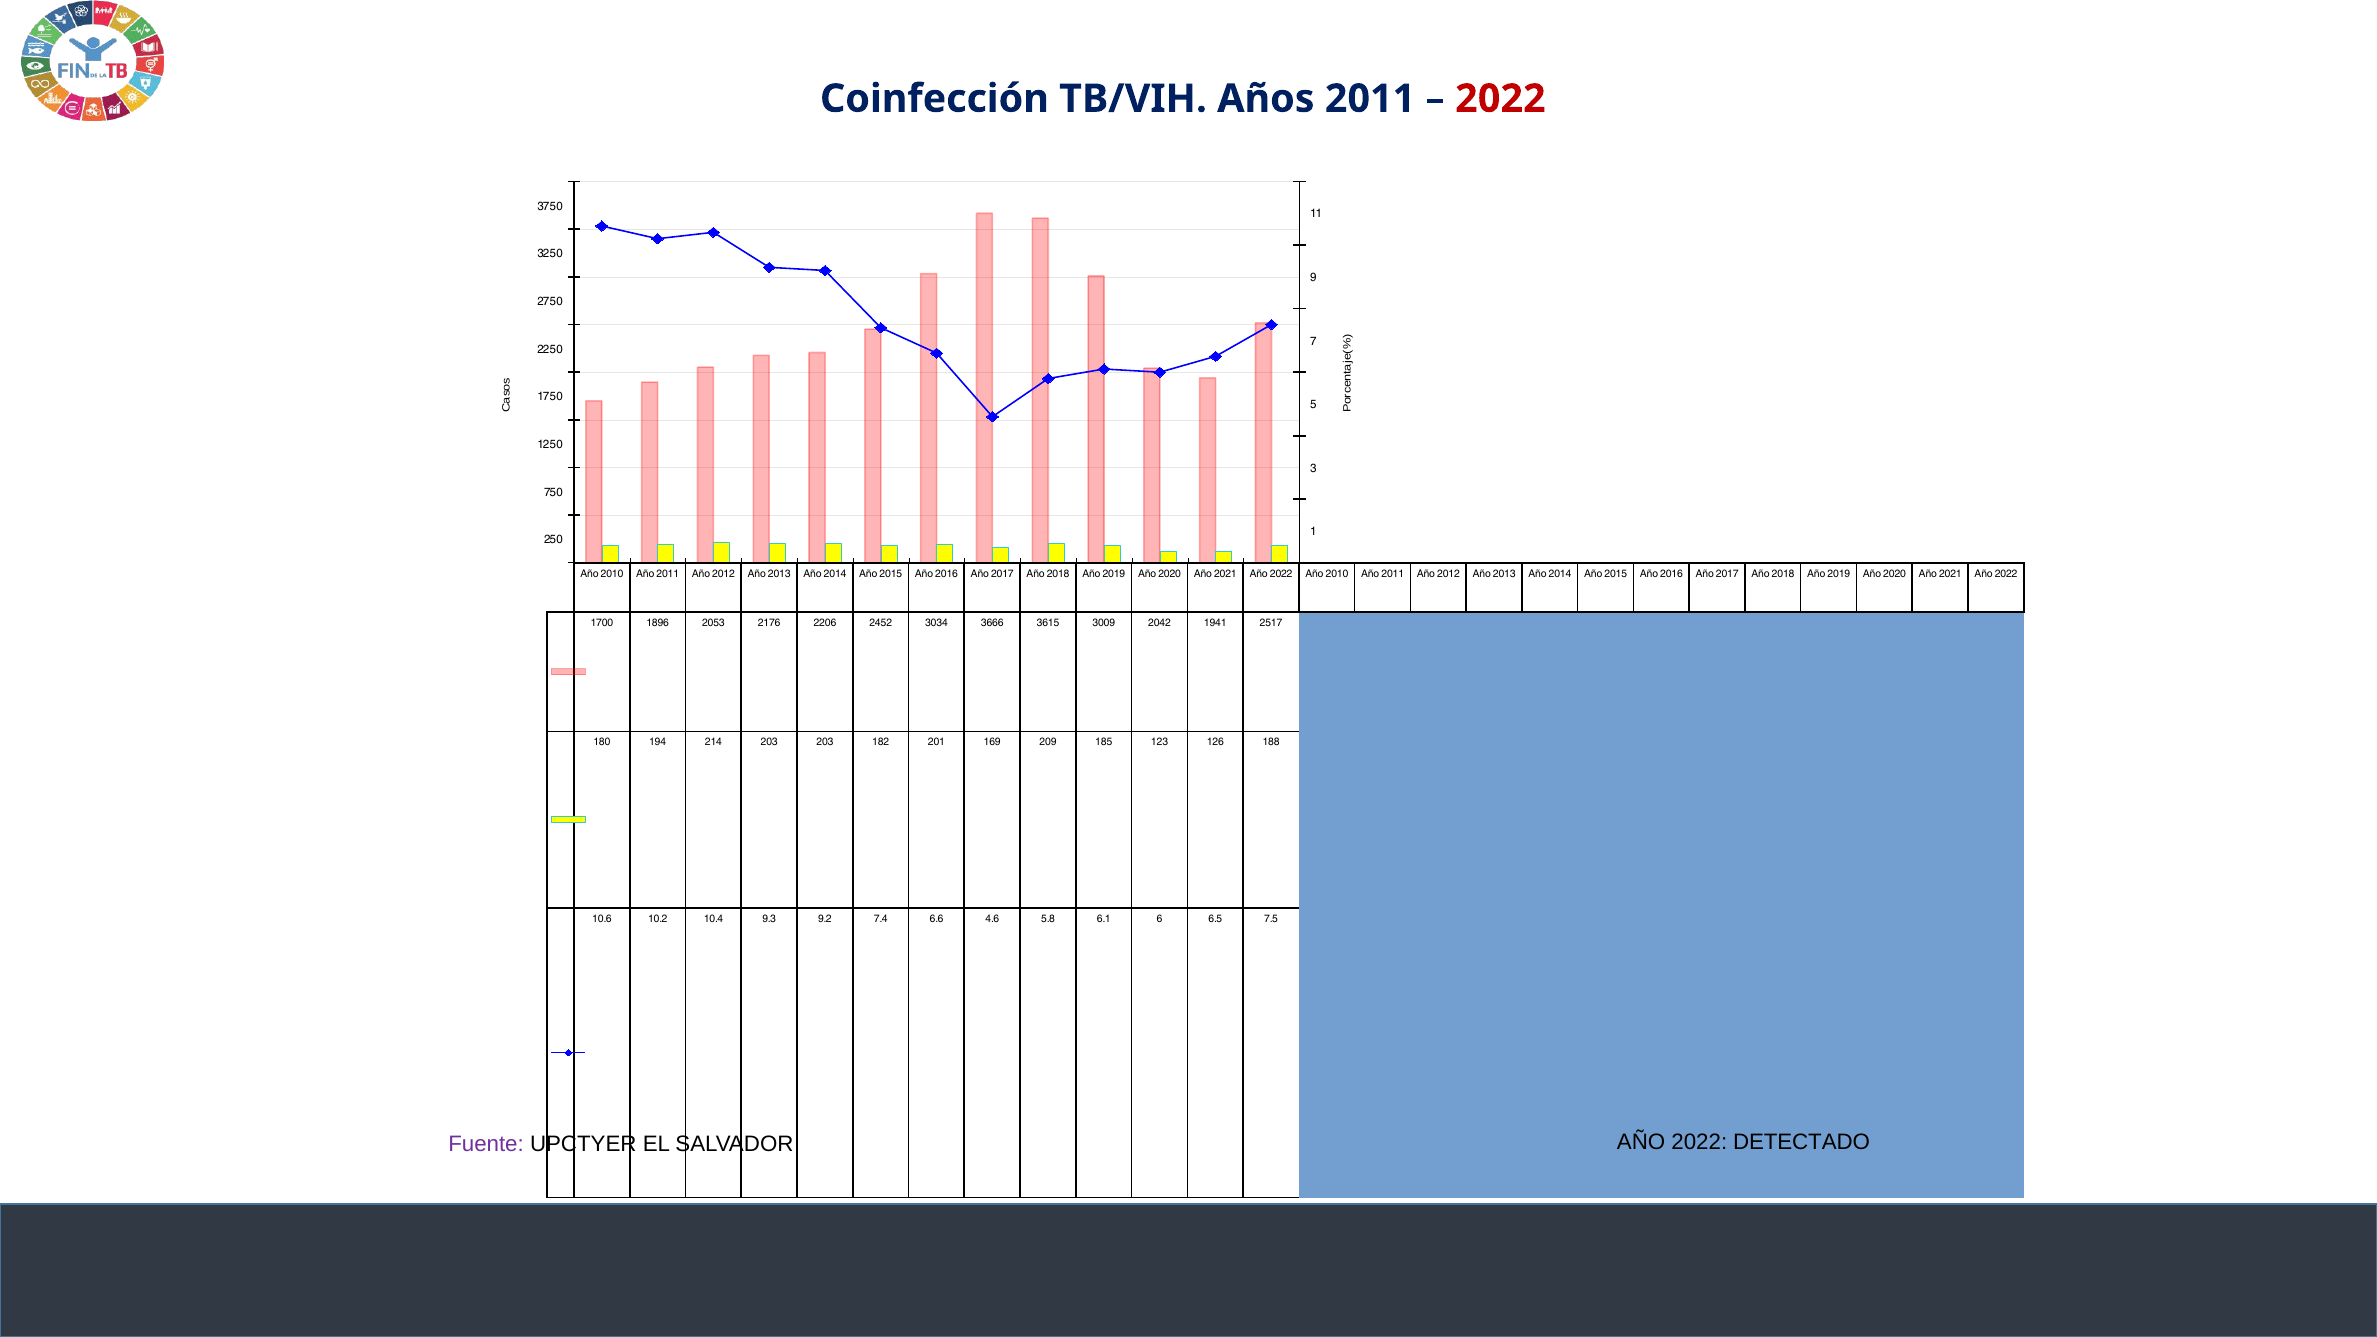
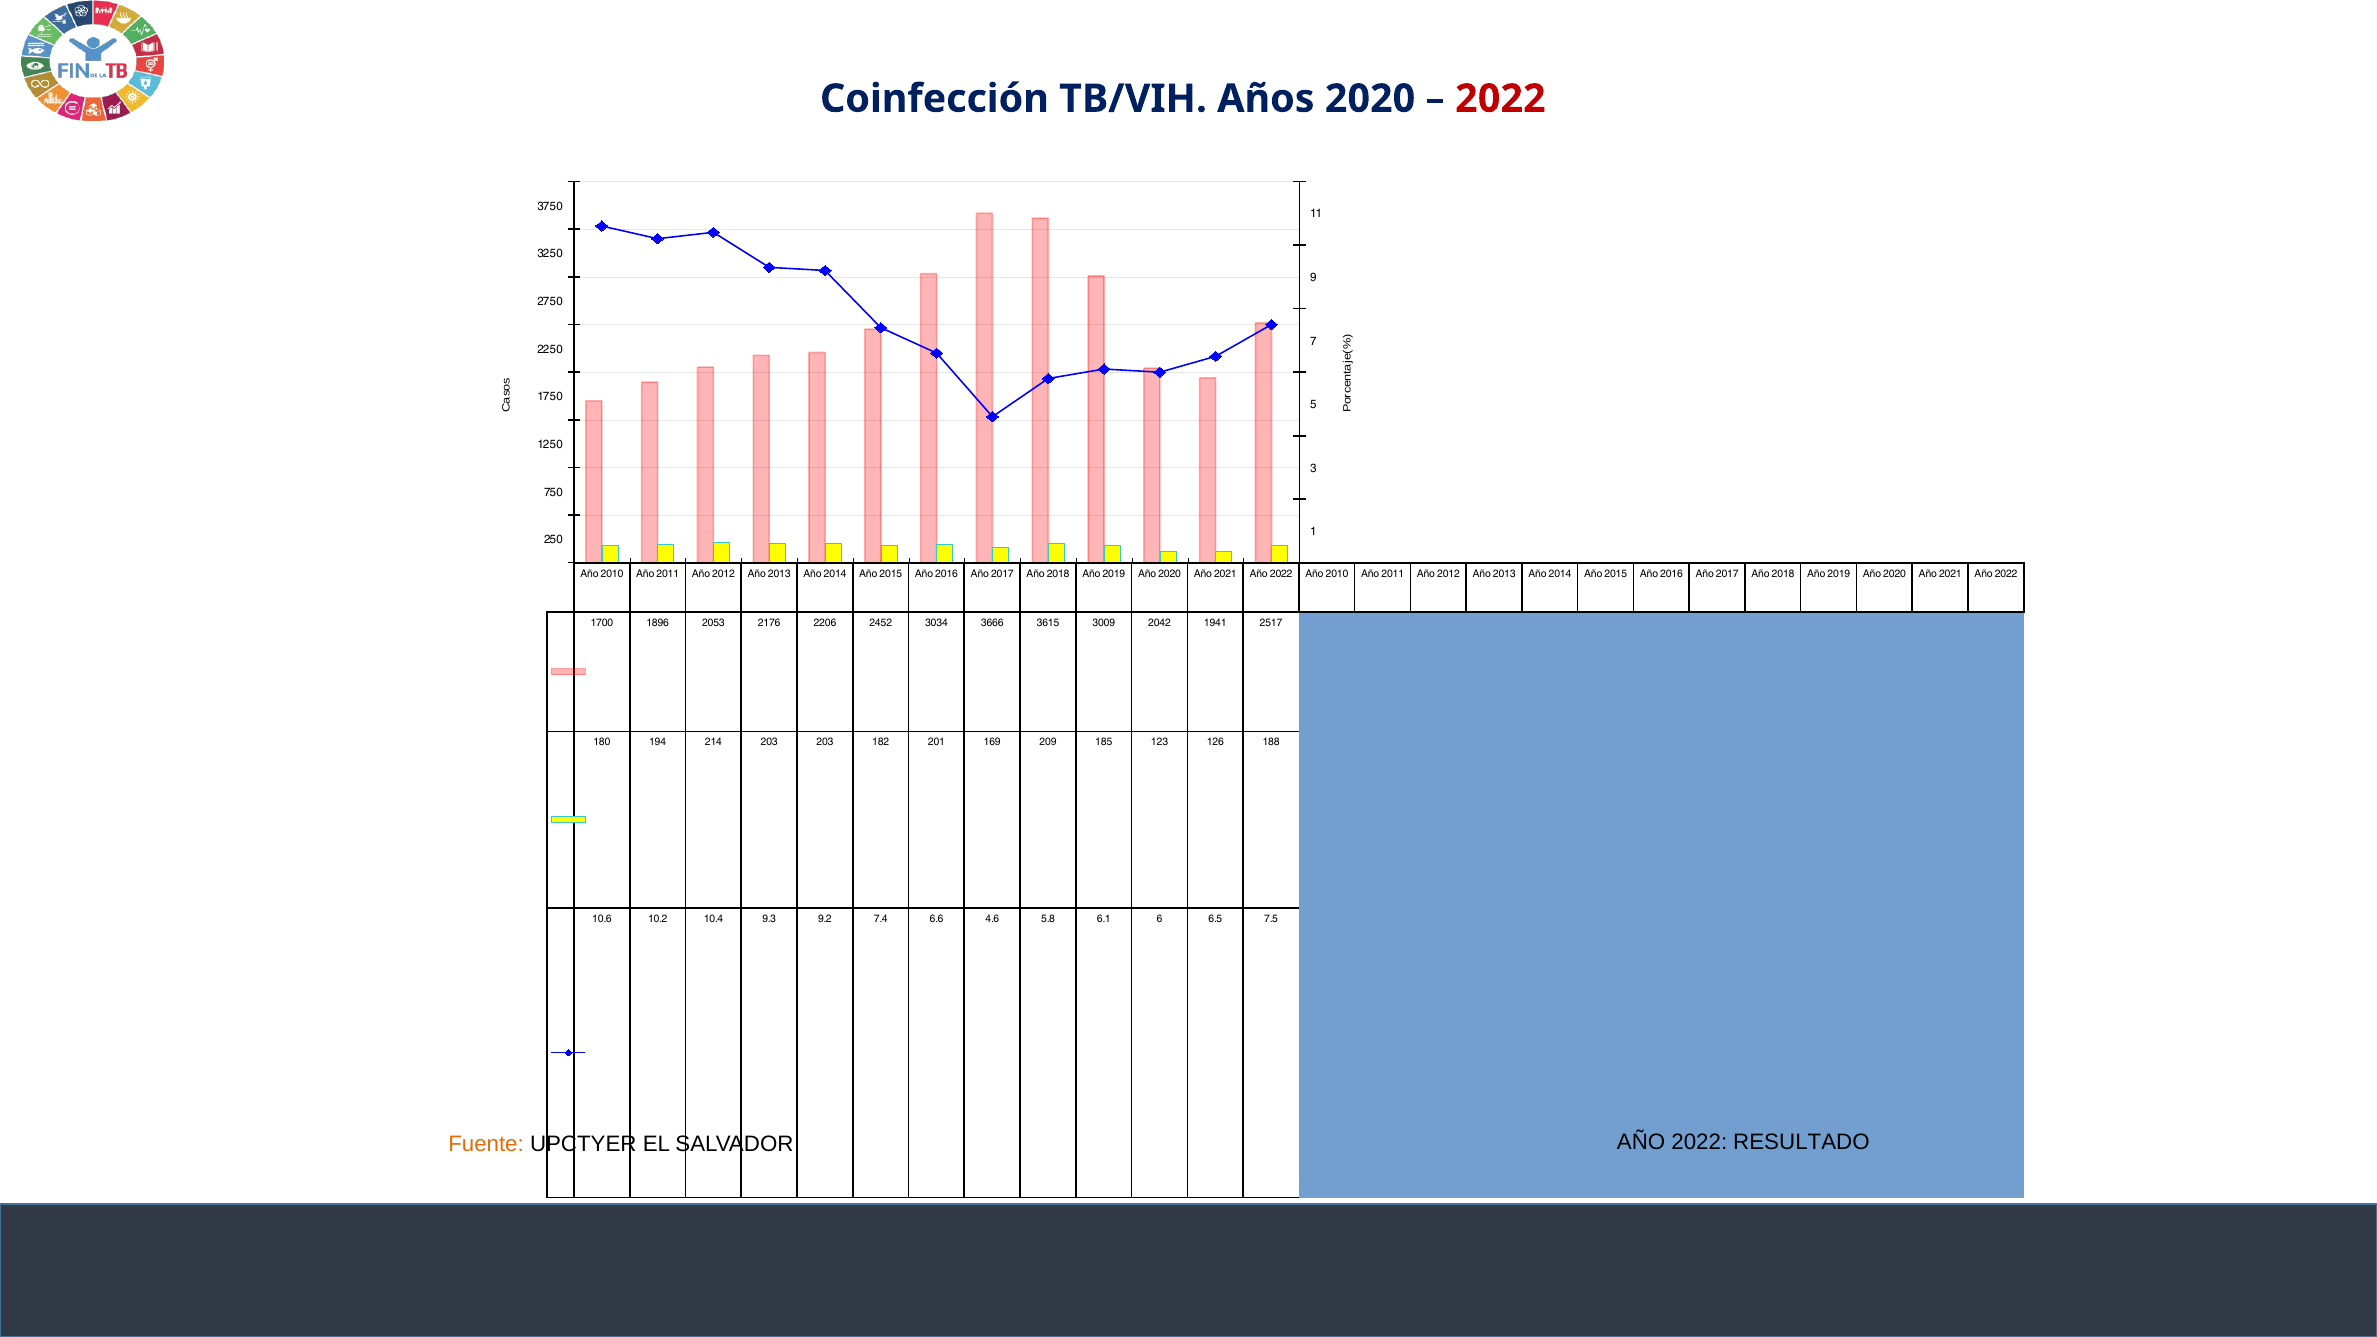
Años 2011: 2011 -> 2020
DETECTADO: DETECTADO -> RESULTADO
Fuente colour: purple -> orange
